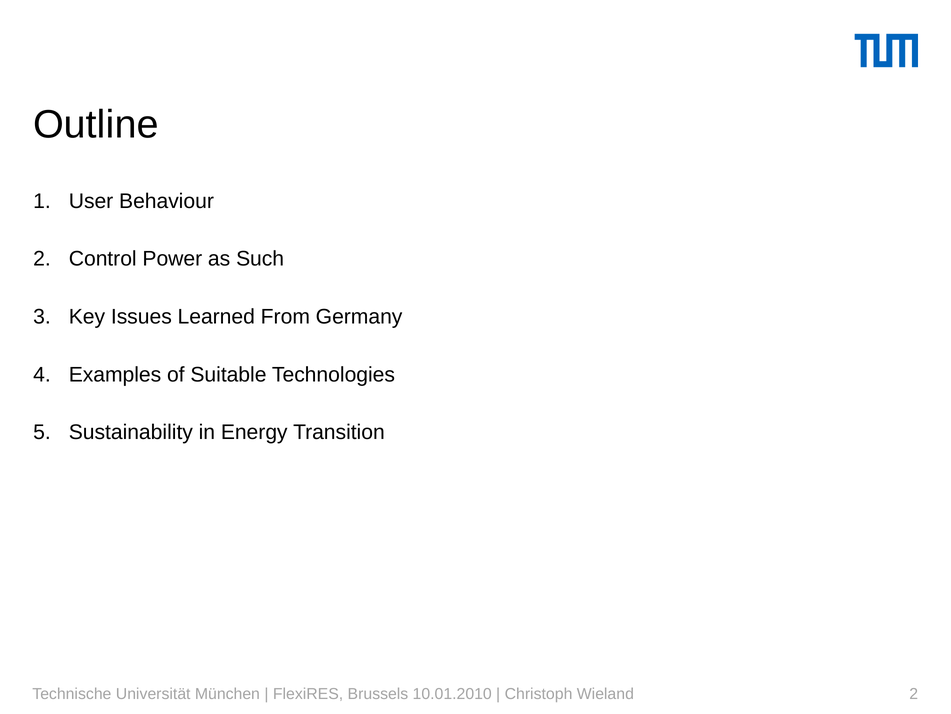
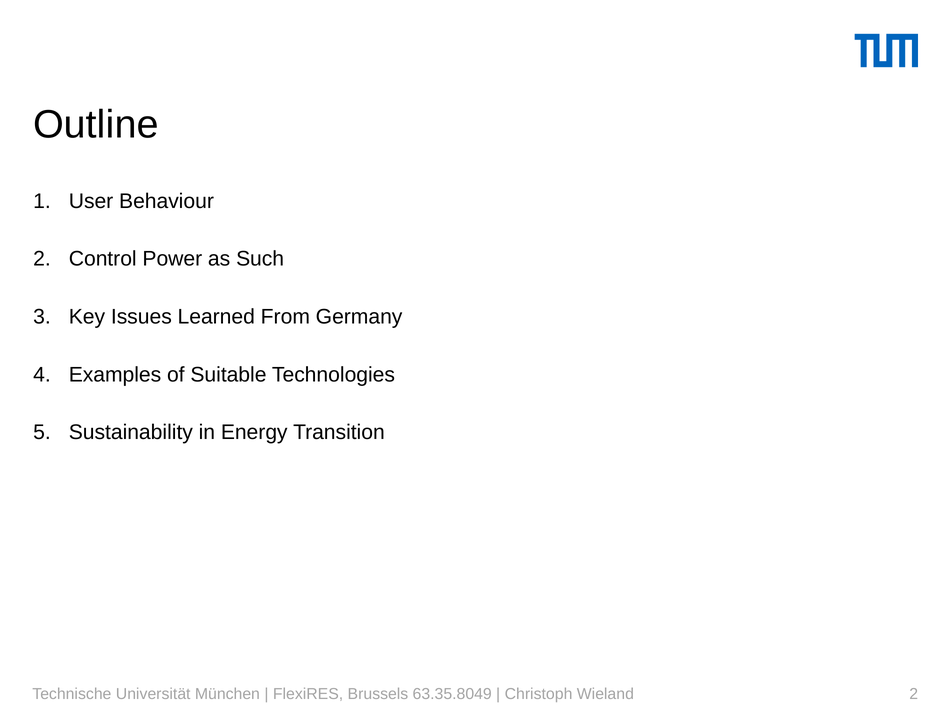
10.01.2010: 10.01.2010 -> 63.35.8049
